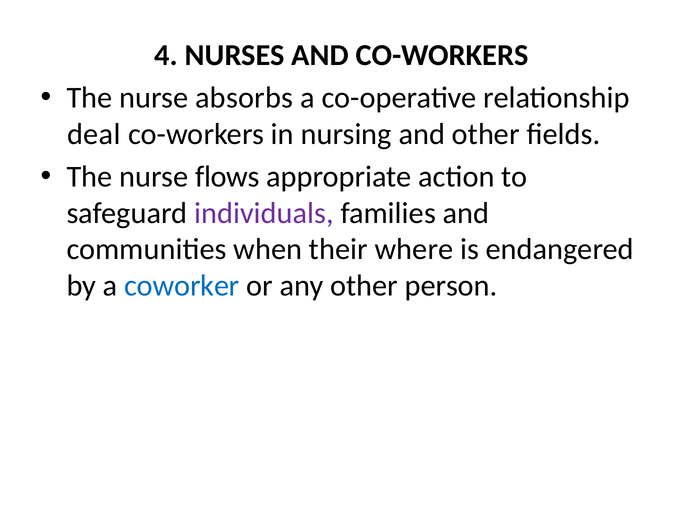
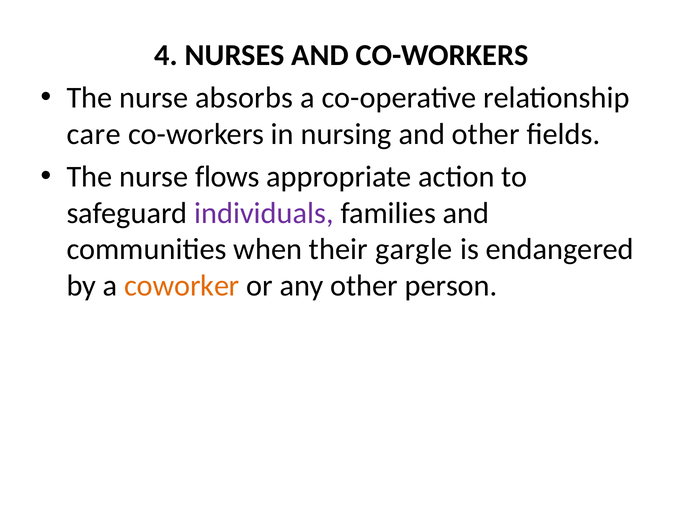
deal: deal -> care
where: where -> gargle
coworker colour: blue -> orange
